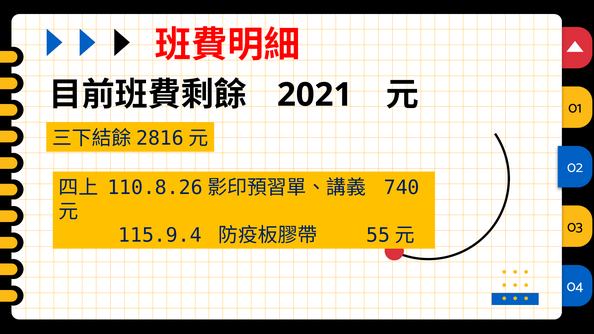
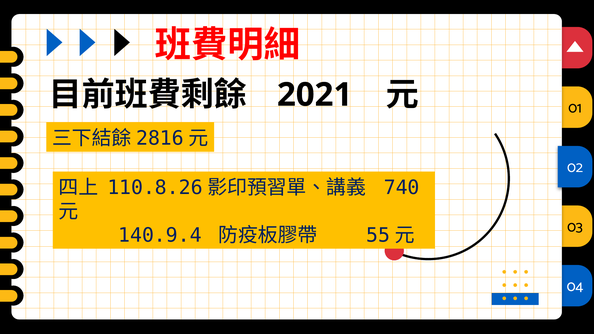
115.9.4: 115.9.4 -> 140.9.4
